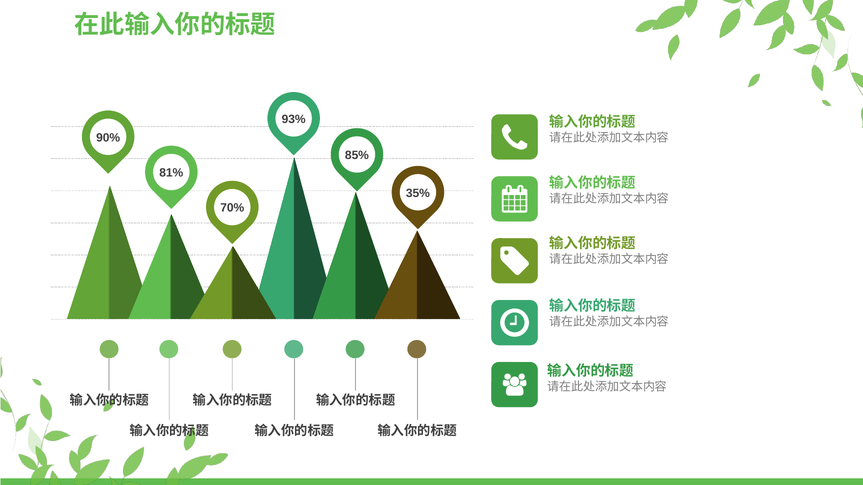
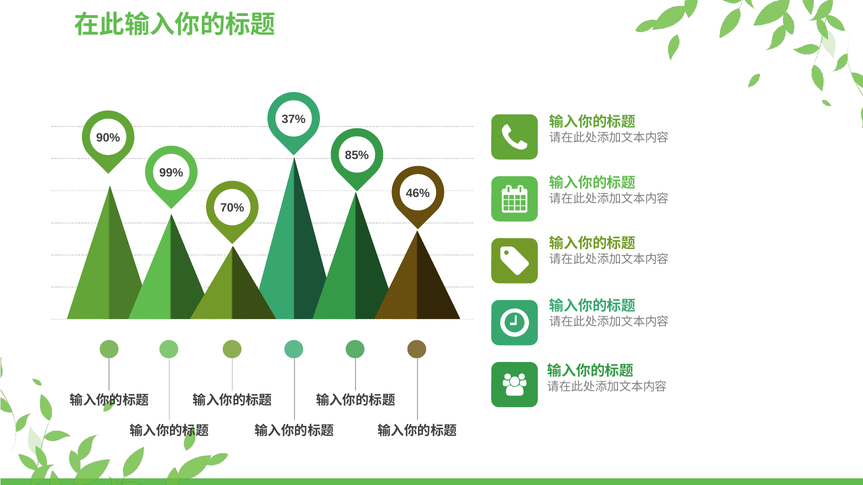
93%: 93% -> 37%
81%: 81% -> 99%
35%: 35% -> 46%
